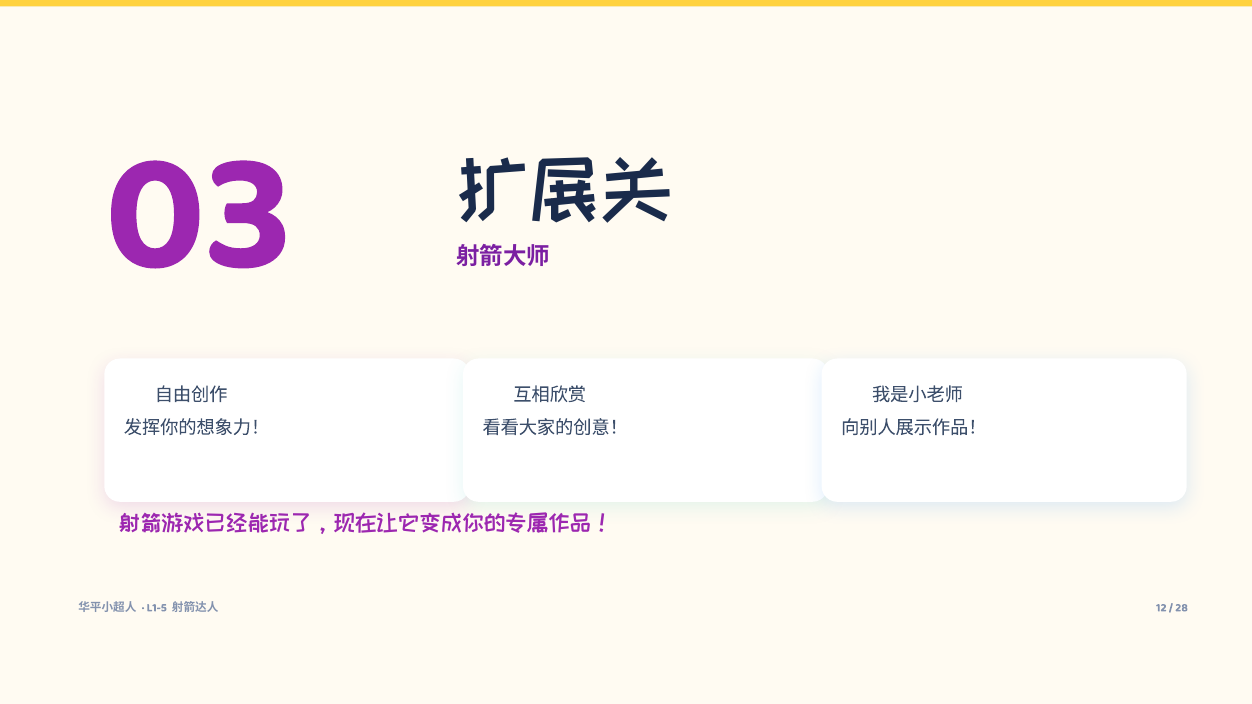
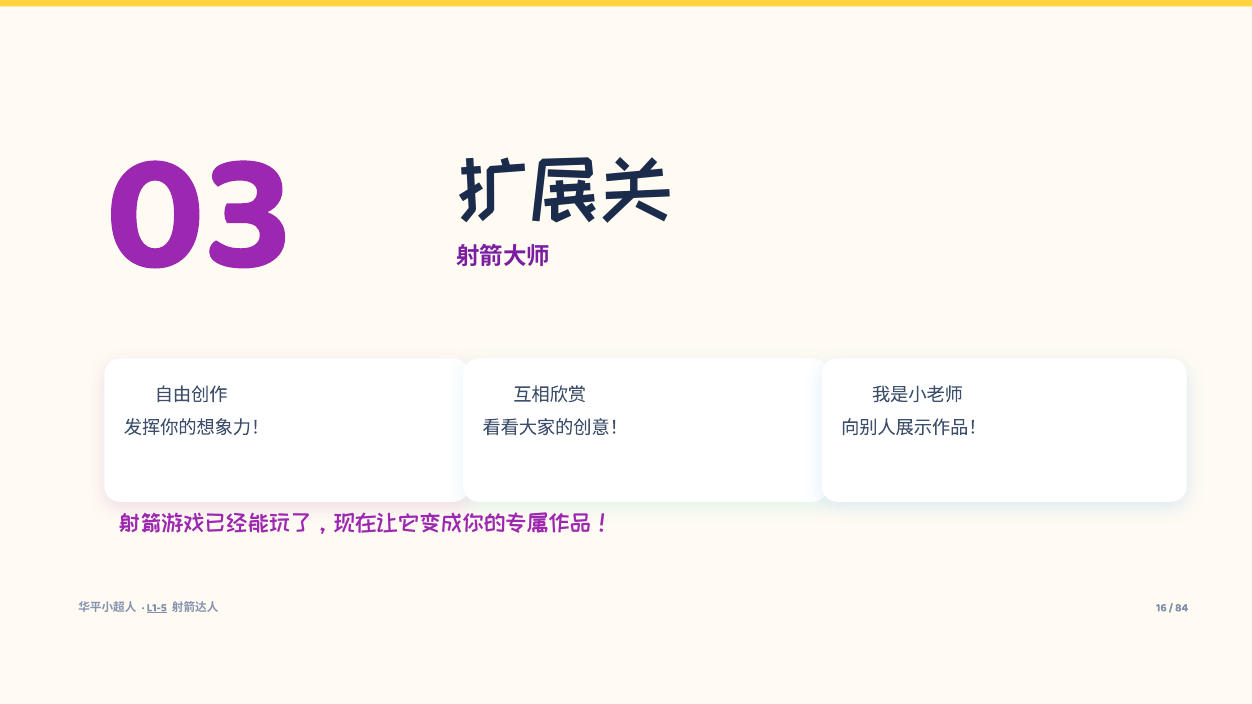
L1-5 underline: none -> present
12: 12 -> 16
28: 28 -> 84
